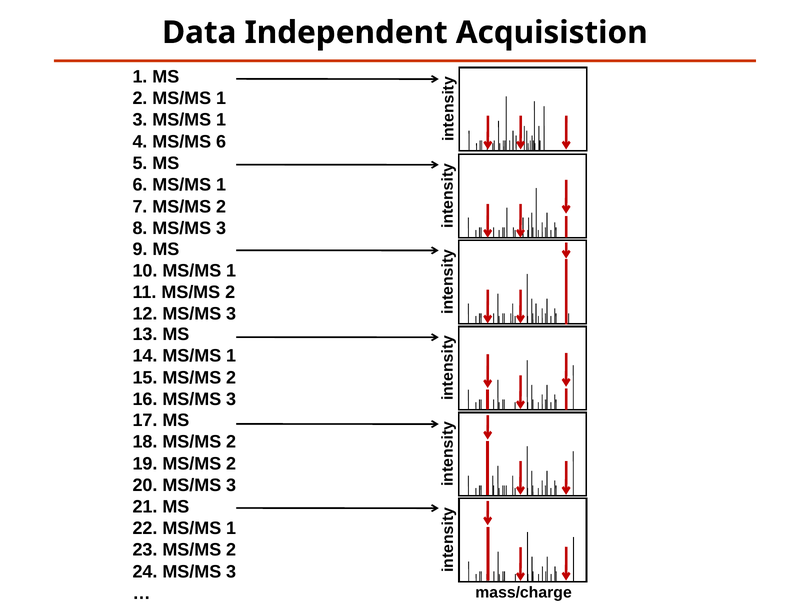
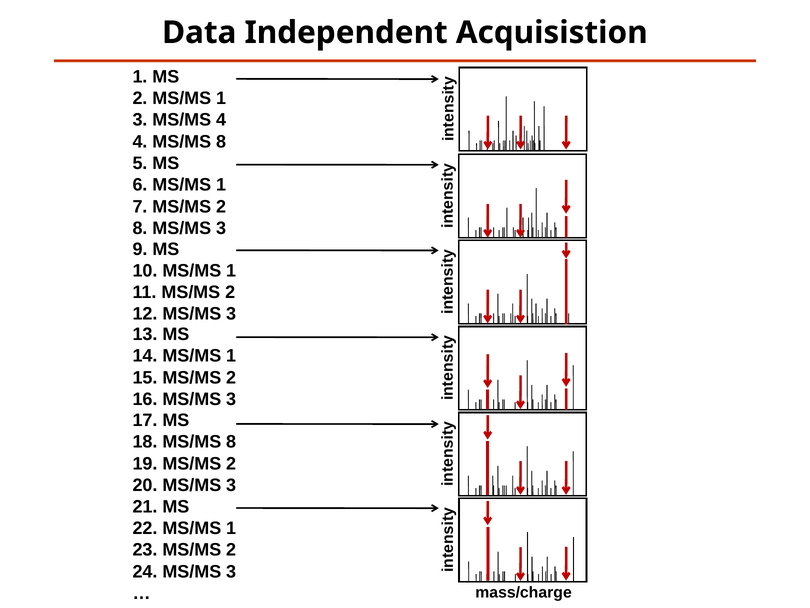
3 MS/MS 1: 1 -> 4
4 MS/MS 6: 6 -> 8
18 MS/MS 2: 2 -> 8
